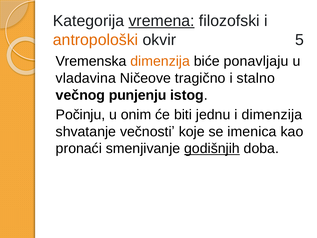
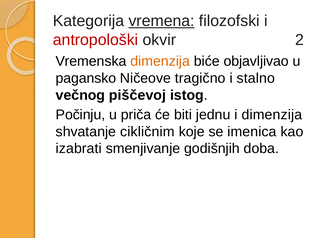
antropološki colour: orange -> red
5: 5 -> 2
ponavljaju: ponavljaju -> objavljivao
vladavina: vladavina -> pagansko
punjenju: punjenju -> piščevoj
onim: onim -> priča
večnostiʼ: večnostiʼ -> cikličnim
pronaći: pronaći -> izabrati
godišnjih underline: present -> none
